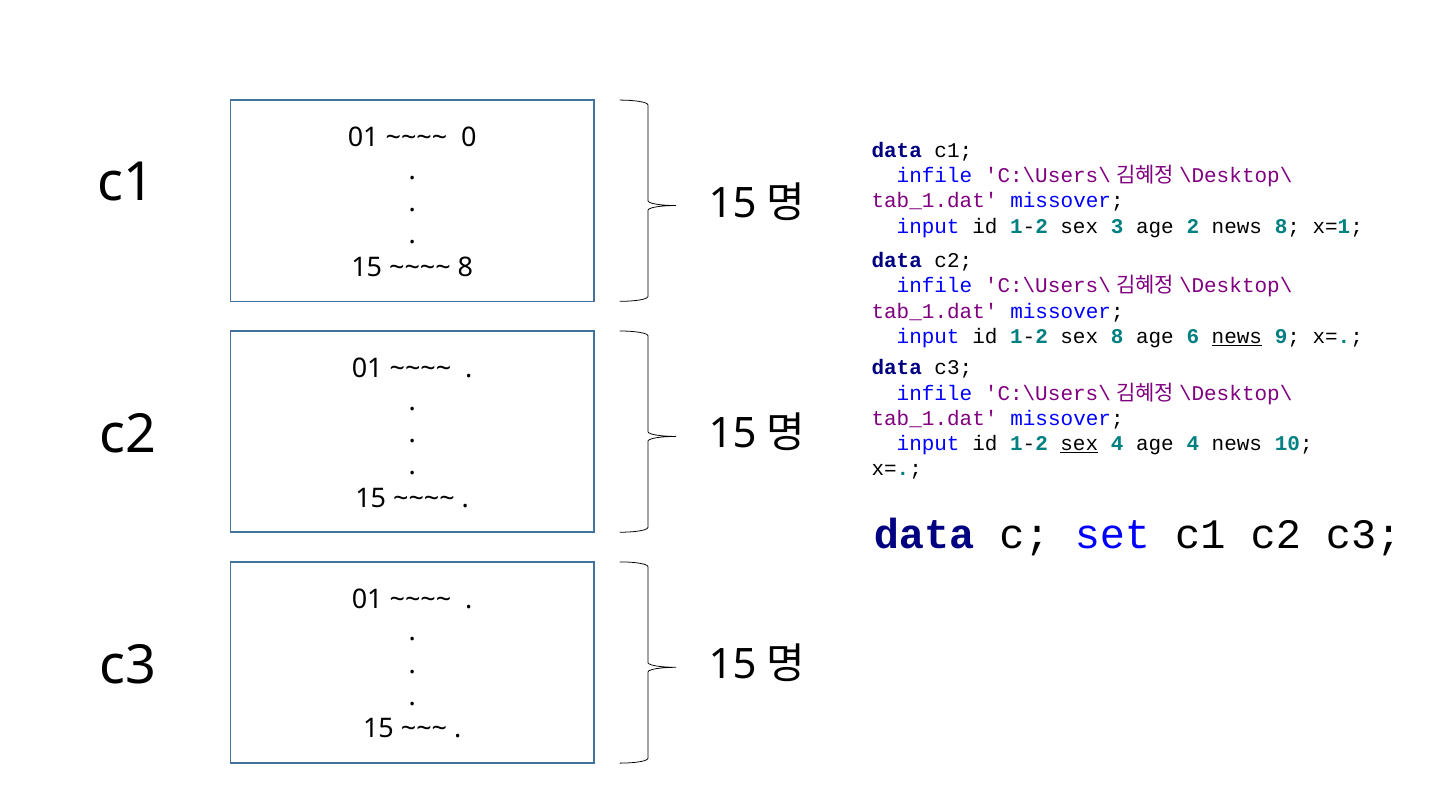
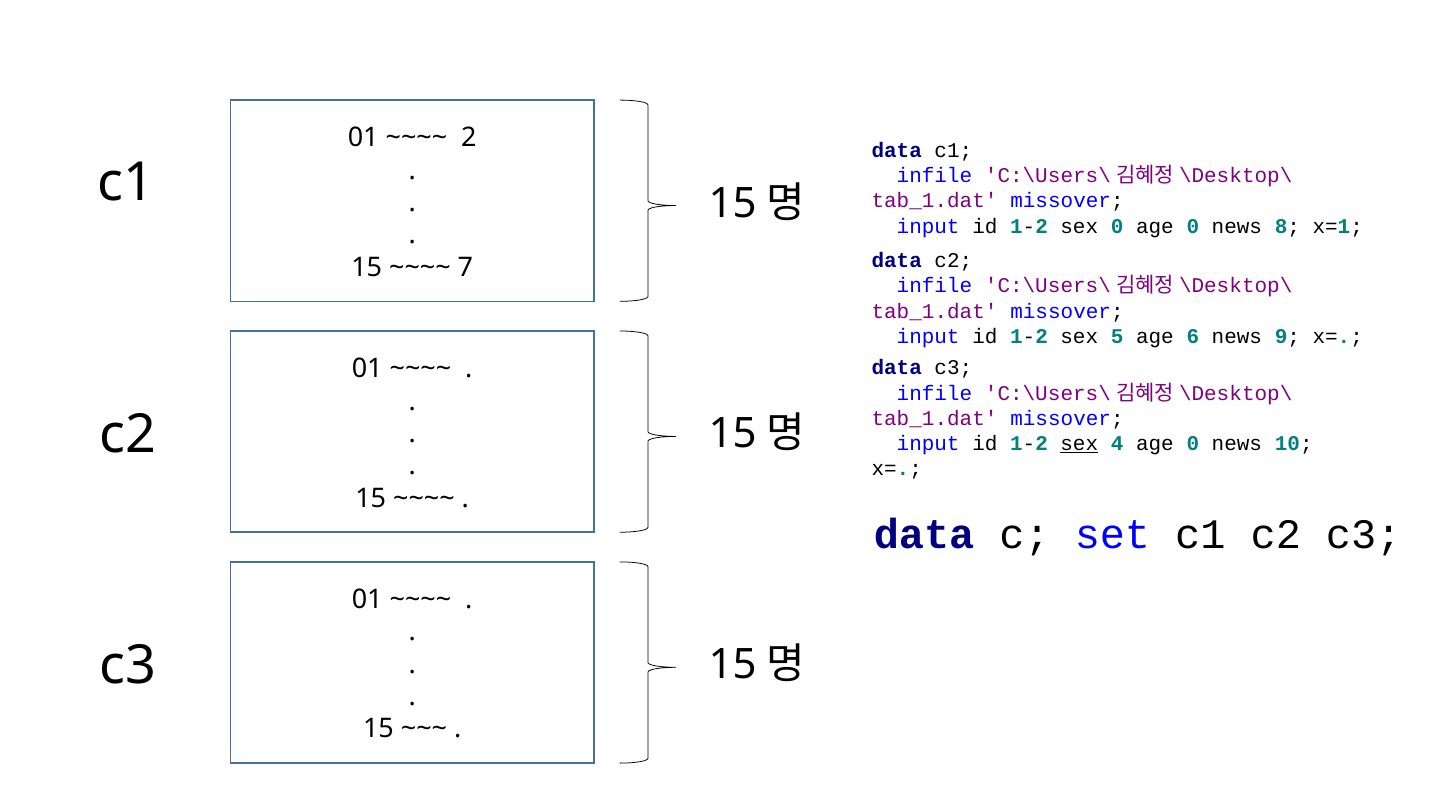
0: 0 -> 2
sex 3: 3 -> 0
2 at (1193, 226): 2 -> 0
8 at (465, 267): 8 -> 7
sex 8: 8 -> 5
news at (1237, 336) underline: present -> none
4 age 4: 4 -> 0
